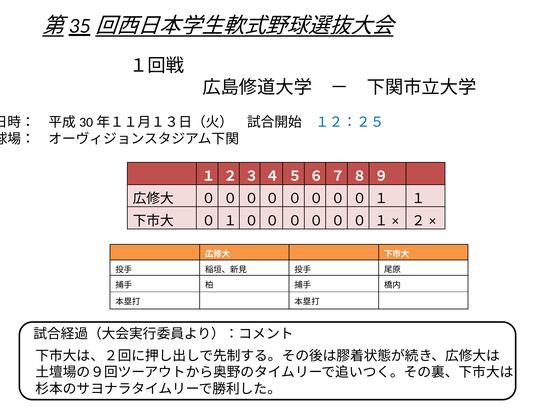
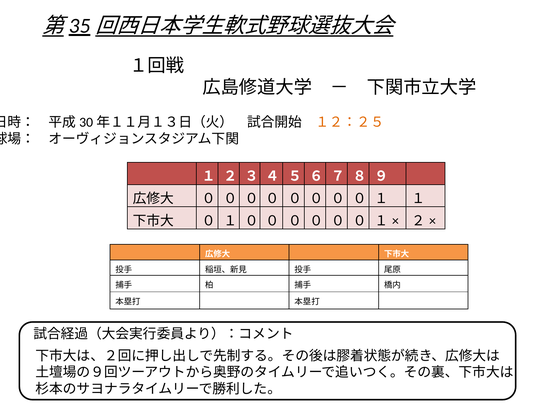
１２：２５ colour: blue -> orange
